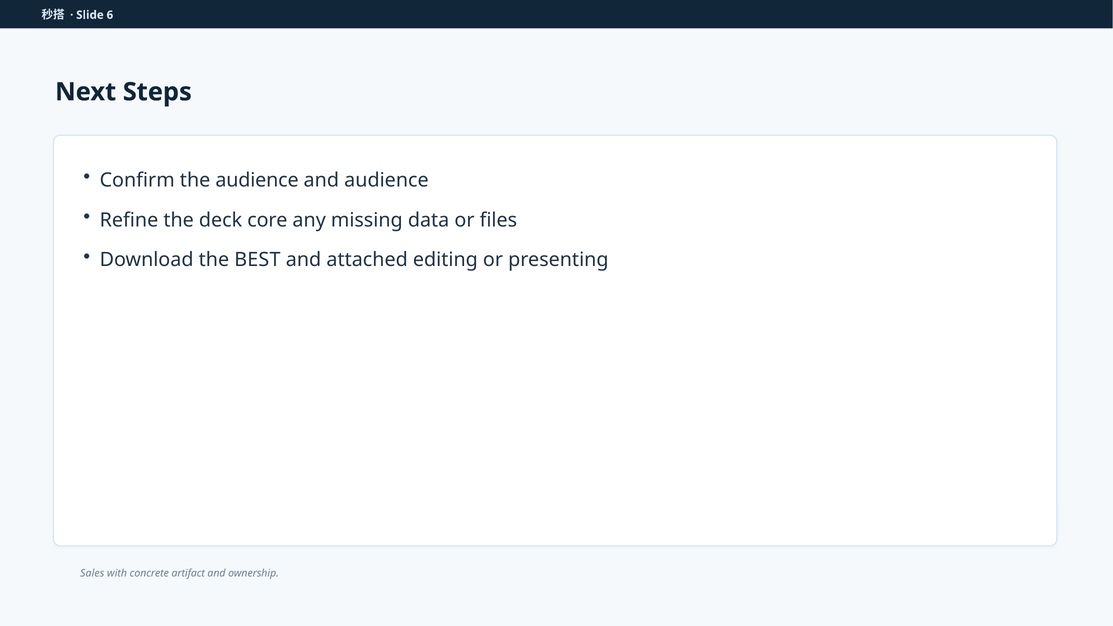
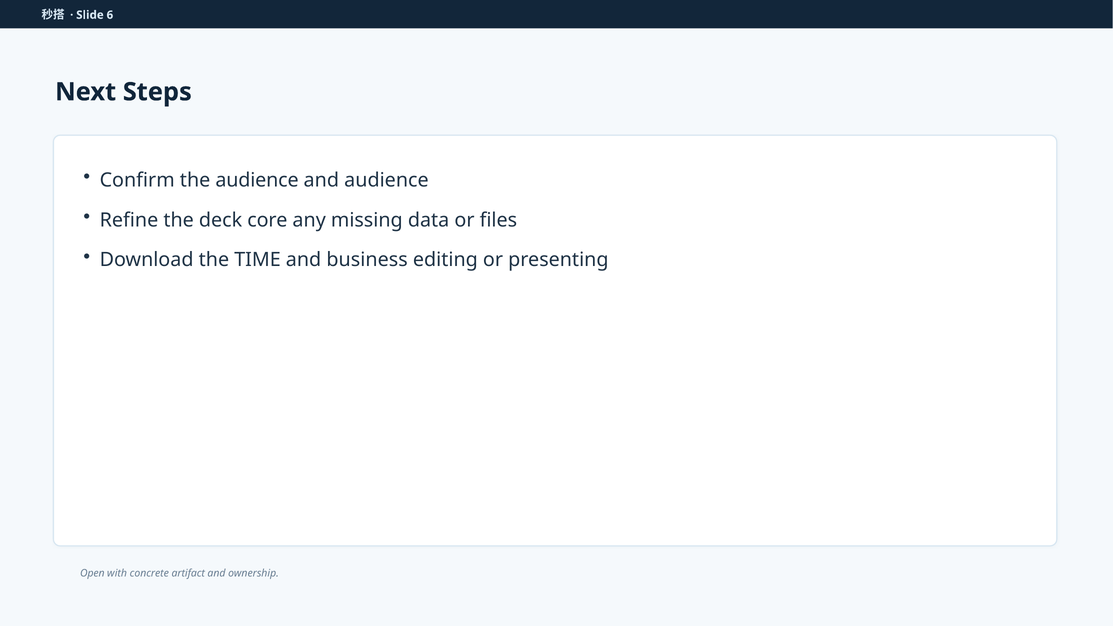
BEST: BEST -> TIME
attached: attached -> business
Sales: Sales -> Open
